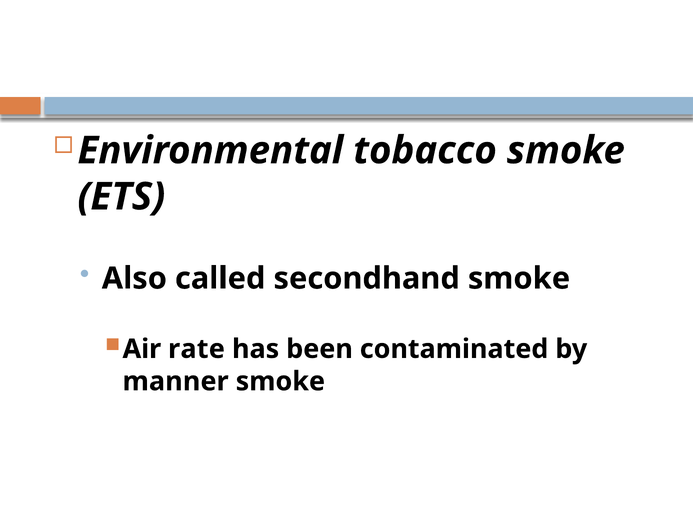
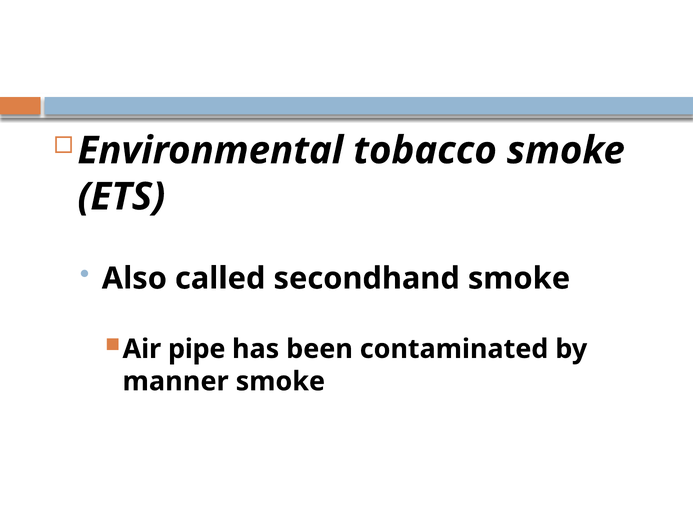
rate: rate -> pipe
